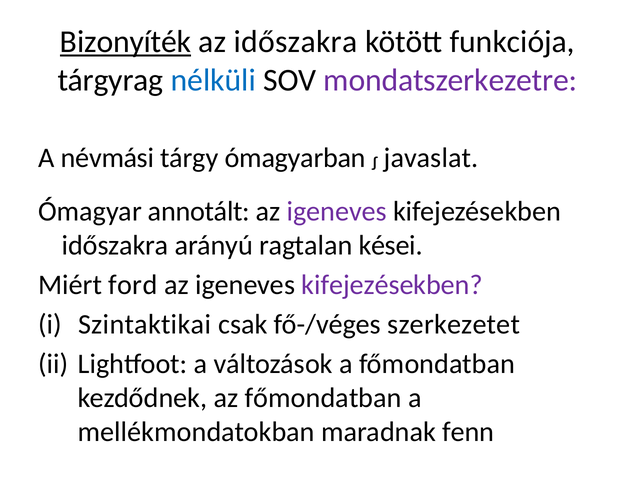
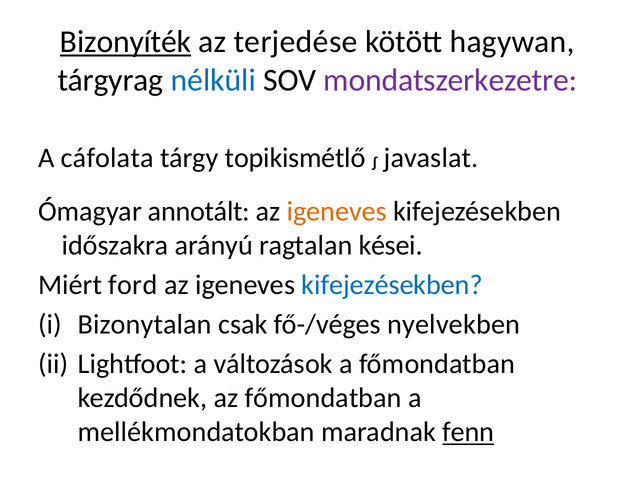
az időszakra: időszakra -> terjedése
funkciója: funkciója -> hagywan
névmási: névmási -> cáfolata
ómagyarban: ómagyarban -> topikismétlő
igeneves at (337, 211) colour: purple -> orange
kifejezésekben at (392, 285) colour: purple -> blue
Szintaktikai: Szintaktikai -> Bizonytalan
szerkezetet: szerkezetet -> nyelvekben
fenn underline: none -> present
